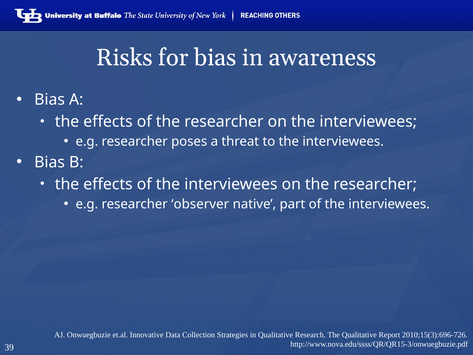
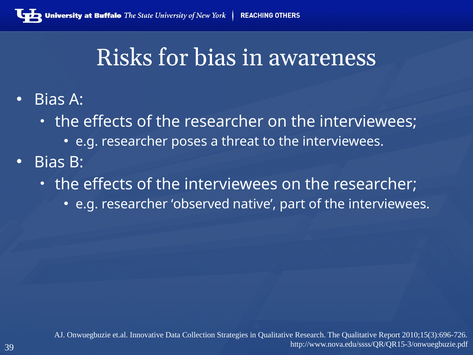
observer: observer -> observed
